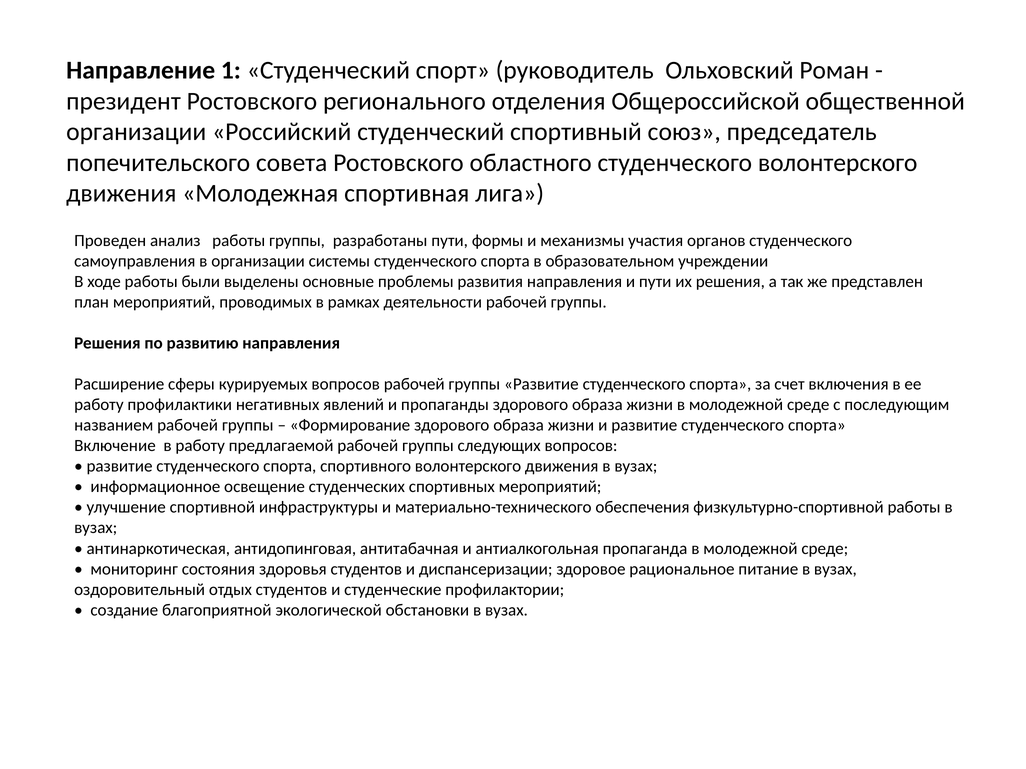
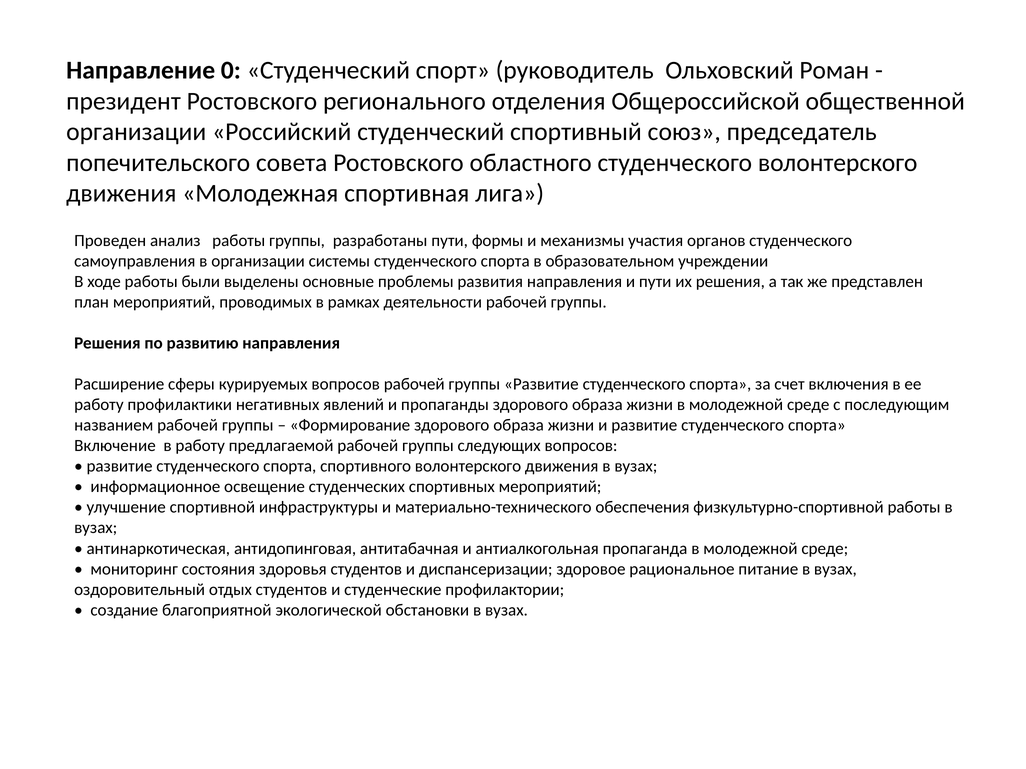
1: 1 -> 0
